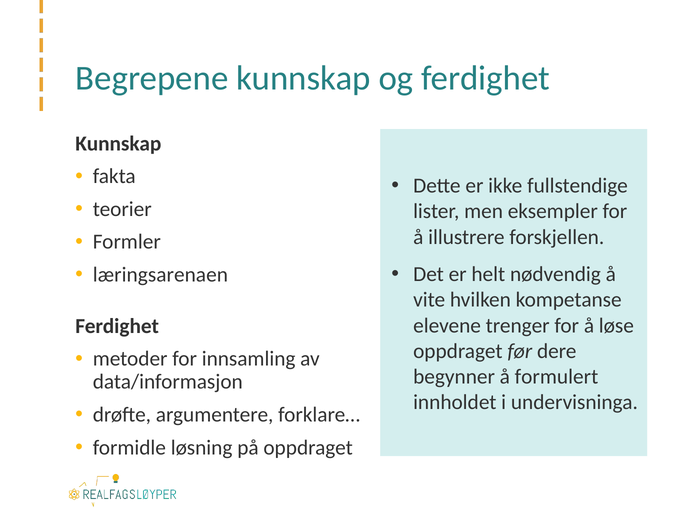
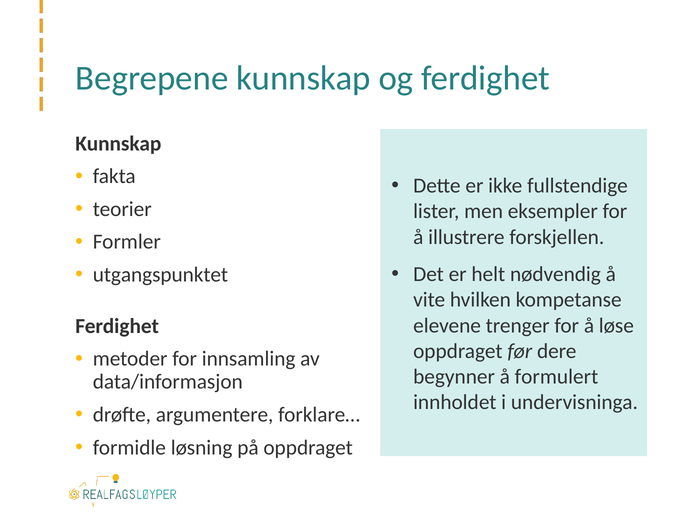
læringsarenaen: læringsarenaen -> utgangspunktet
